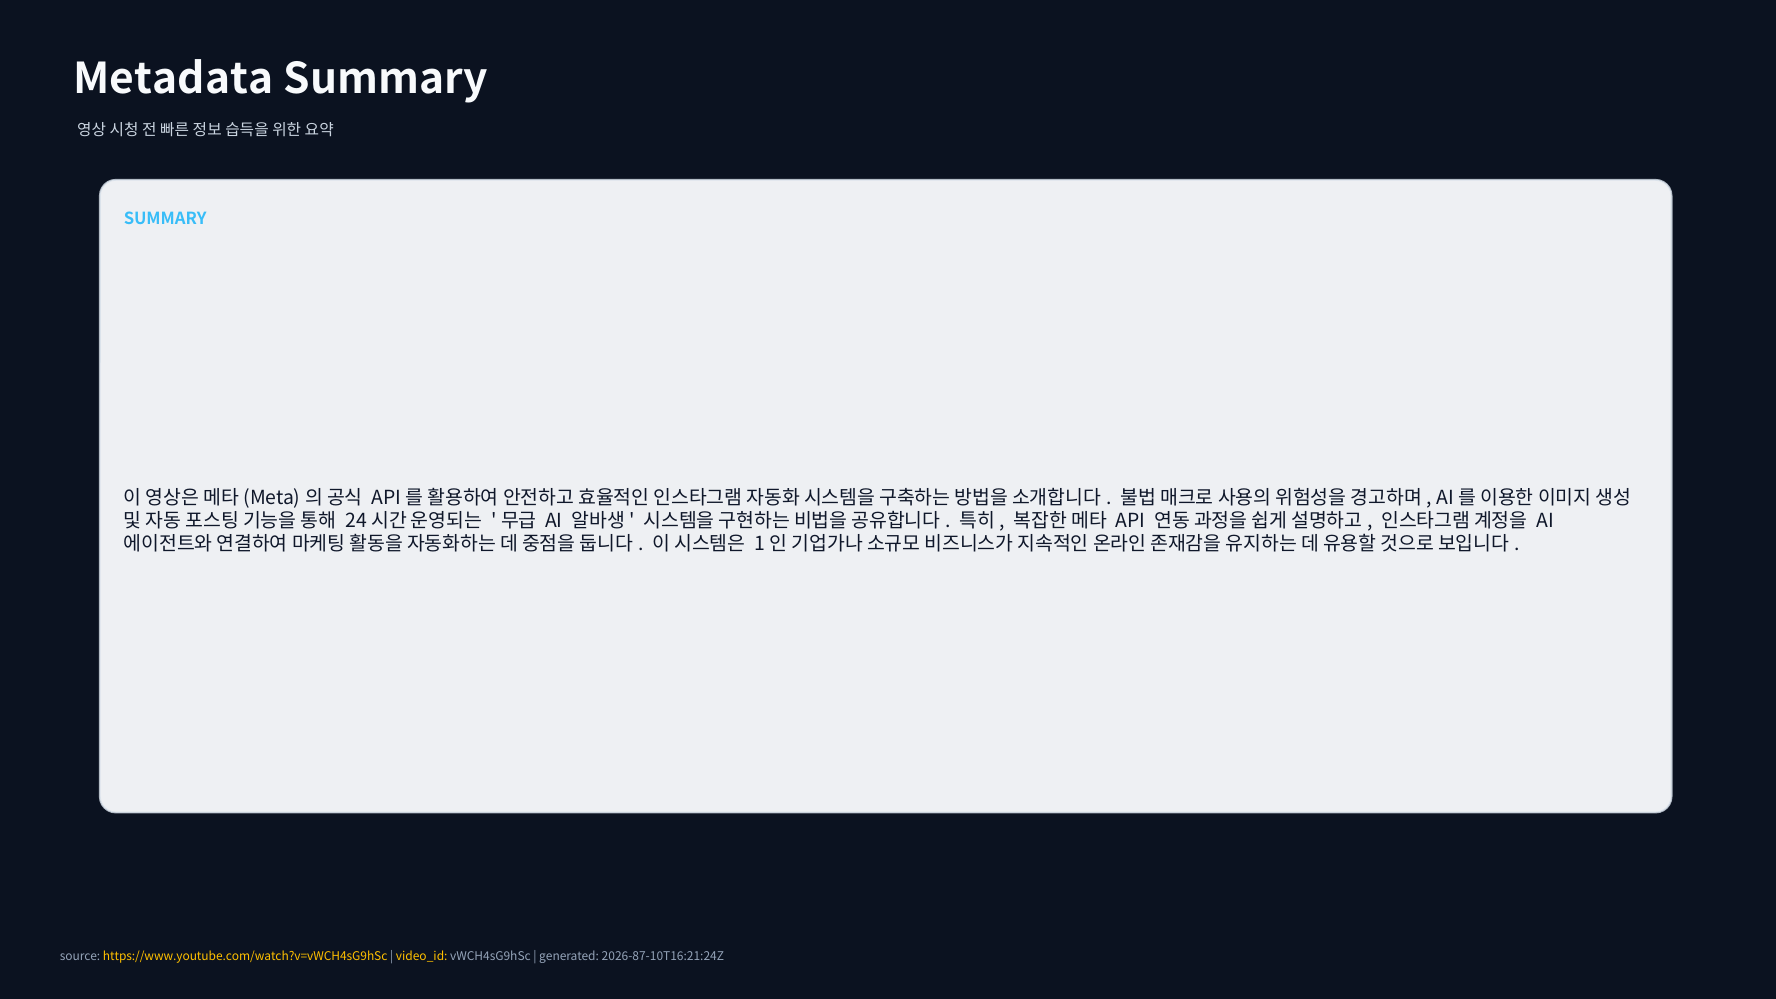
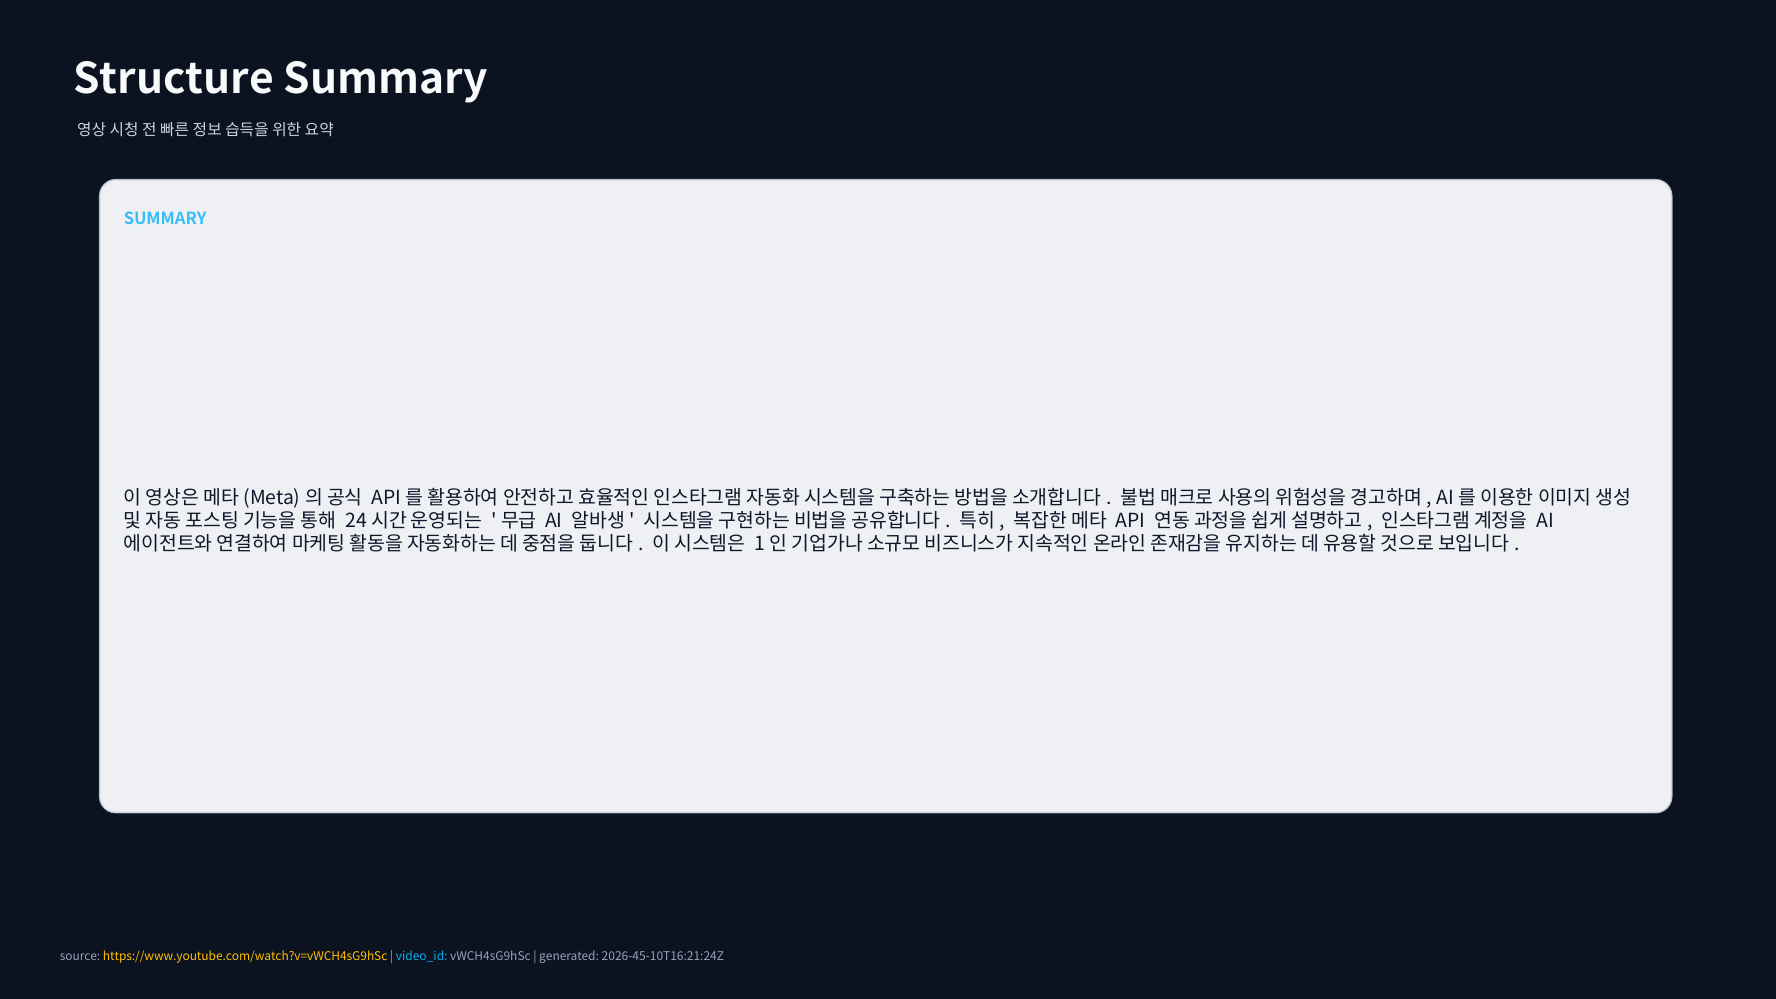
Metadata: Metadata -> Structure
video_id colour: yellow -> light blue
2026-87-10T16:21:24Z: 2026-87-10T16:21:24Z -> 2026-45-10T16:21:24Z
